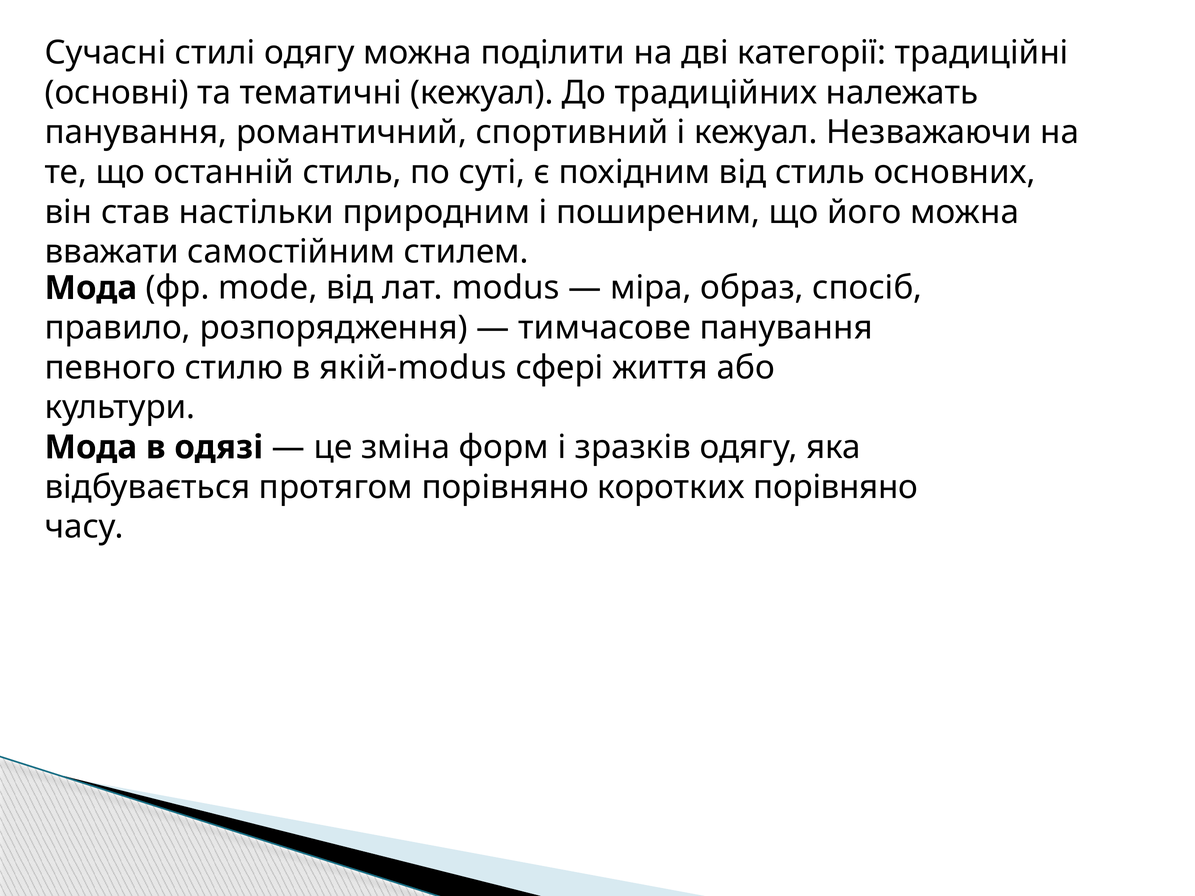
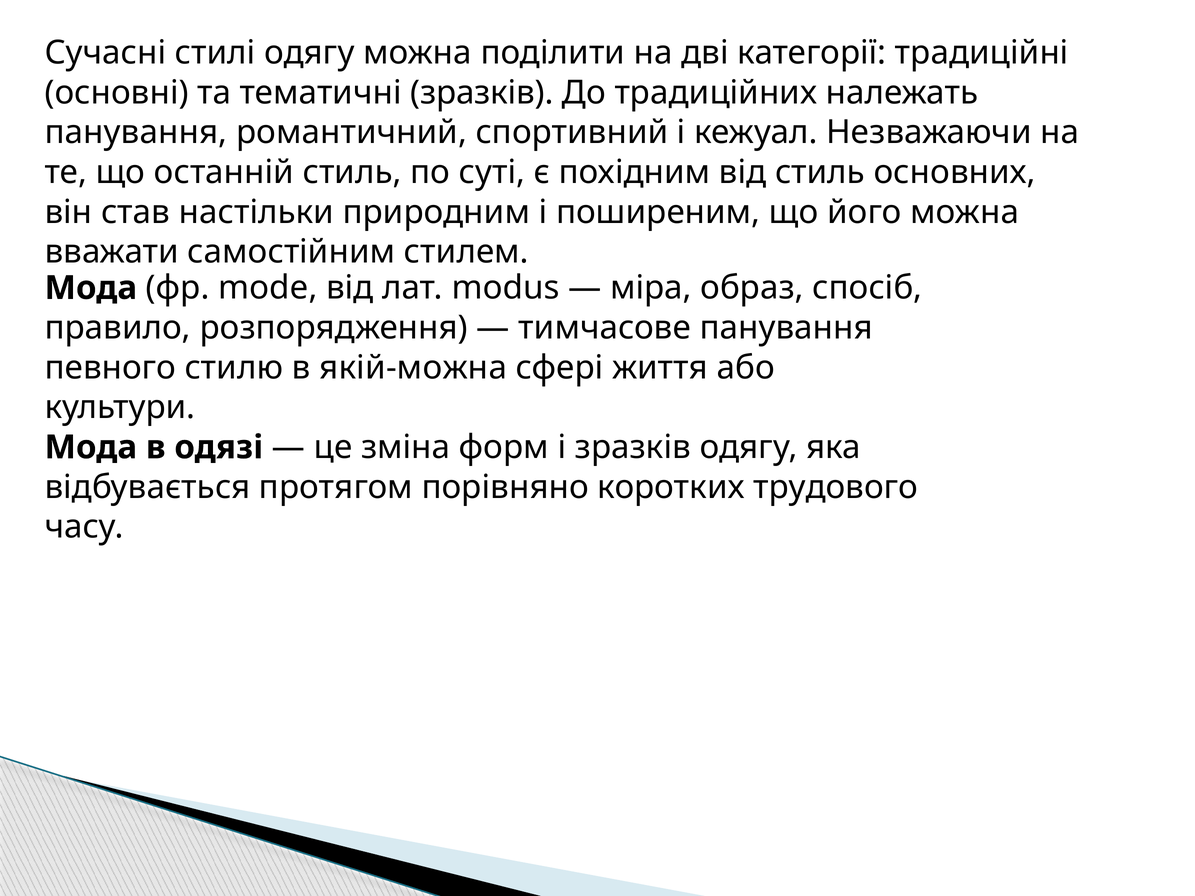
тематичні кежуал: кежуал -> зразків
якій-modus: якій-modus -> якій-можна
коротких порівняно: порівняно -> трудового
